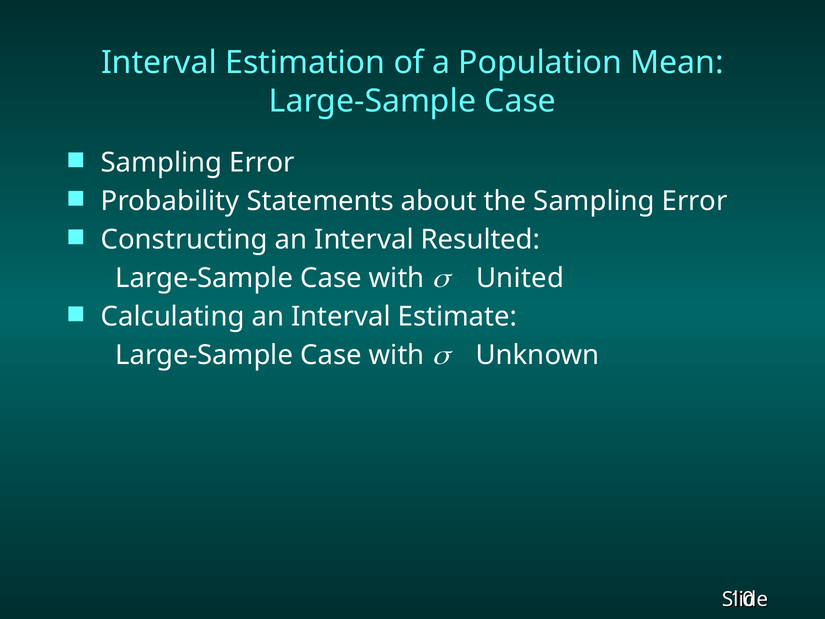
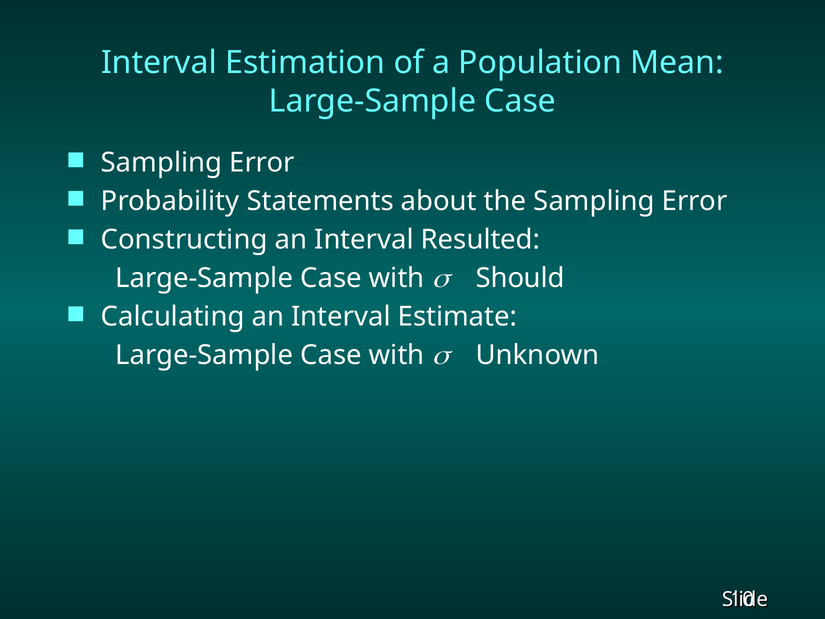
United: United -> Should
